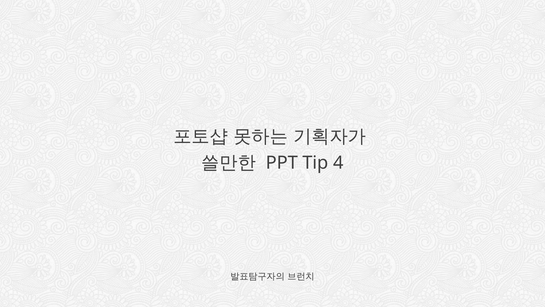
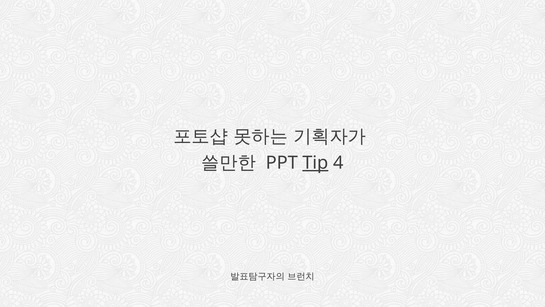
Tip underline: none -> present
